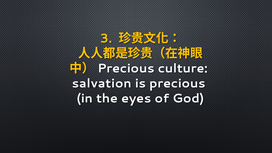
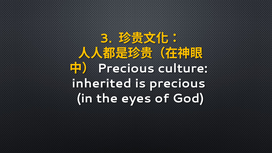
salvation: salvation -> inherited
